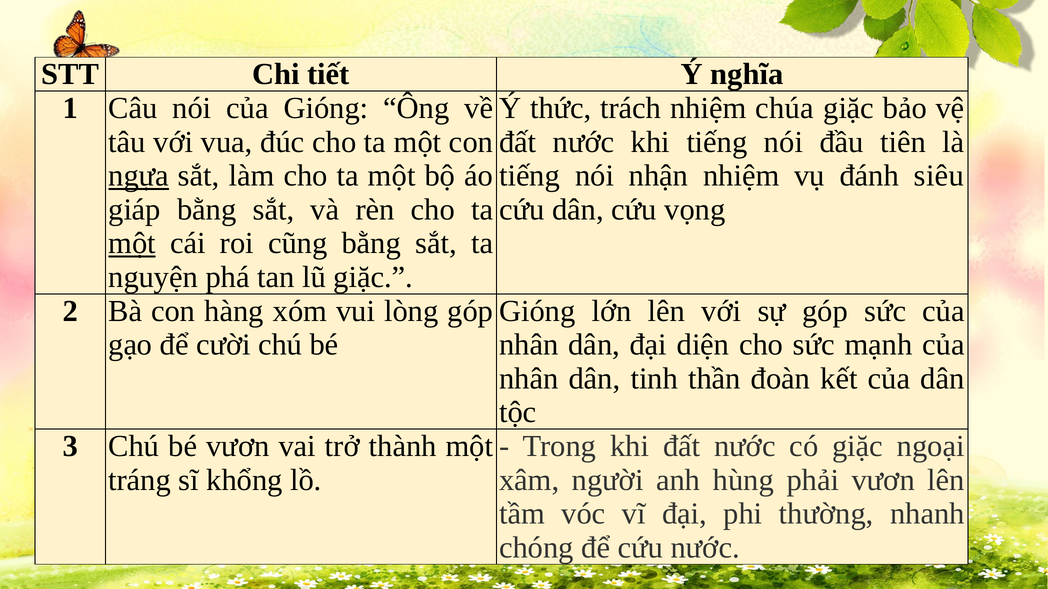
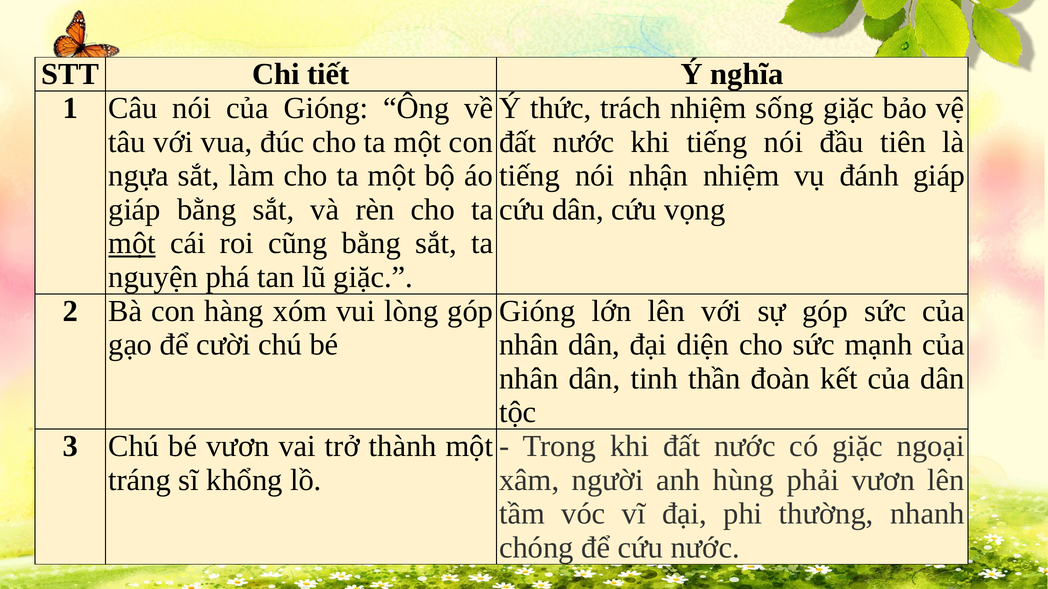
chúa: chúa -> sống
ngựa underline: present -> none
đánh siêu: siêu -> giáp
